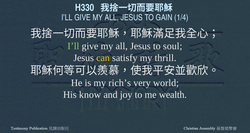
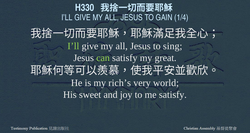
soul: soul -> sing
can colour: yellow -> light green
thrill: thrill -> great
know: know -> sweet
me wealth: wealth -> satisfy
